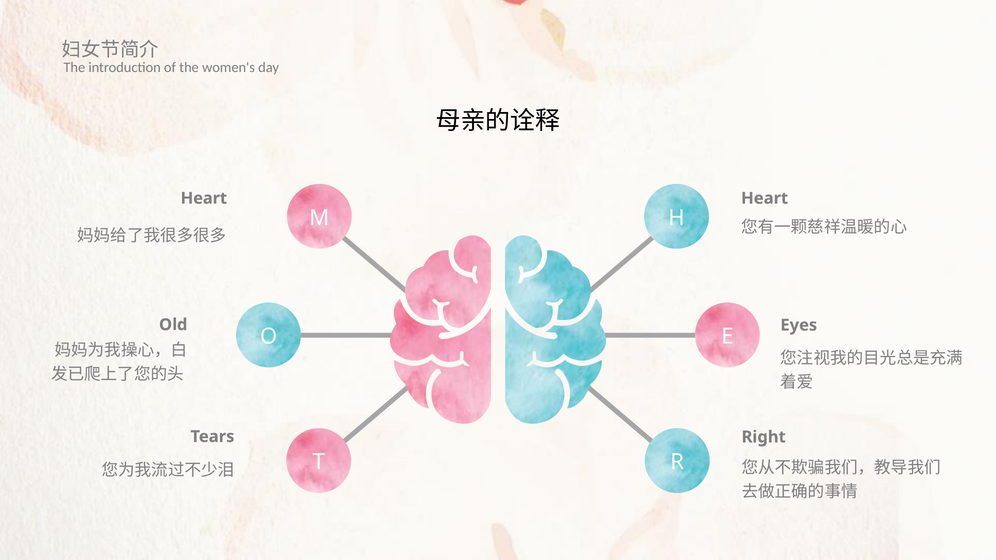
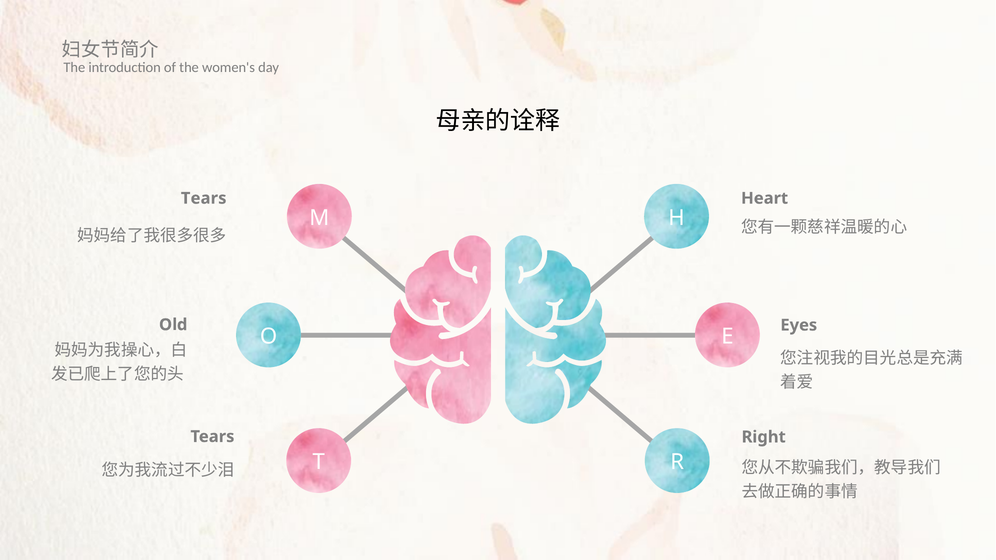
Heart at (204, 198): Heart -> Tears
